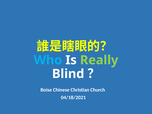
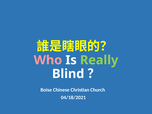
Who colour: light blue -> pink
